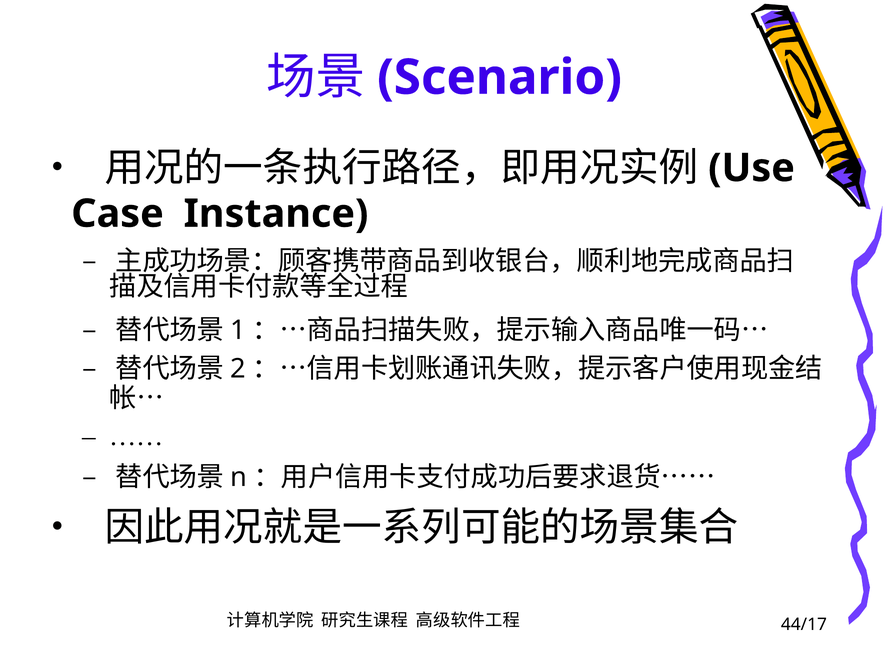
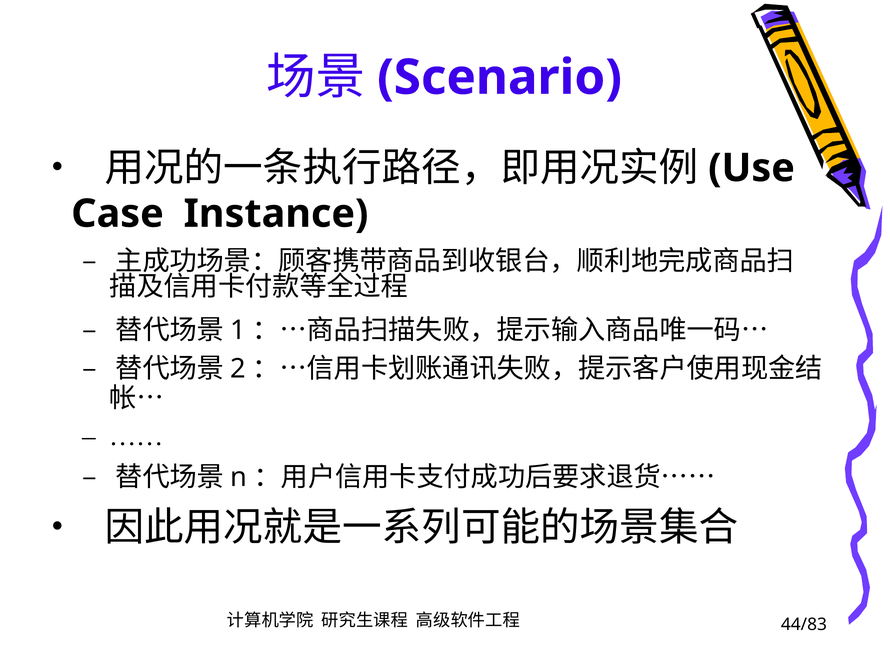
44/17: 44/17 -> 44/83
